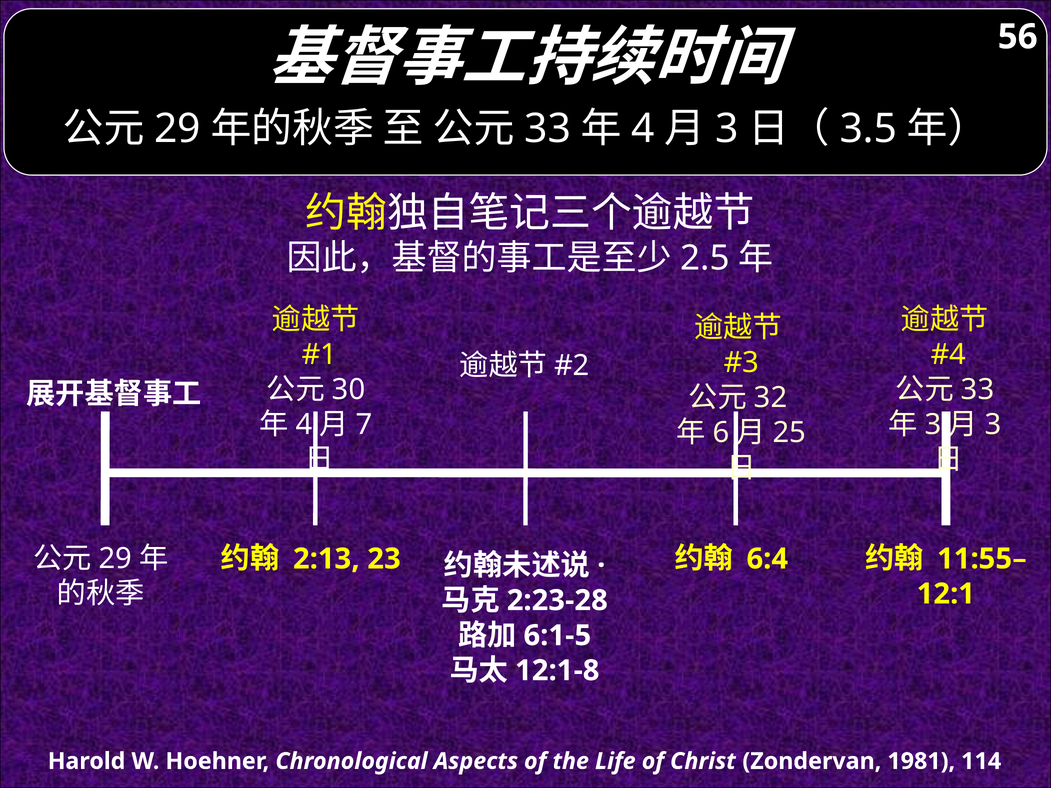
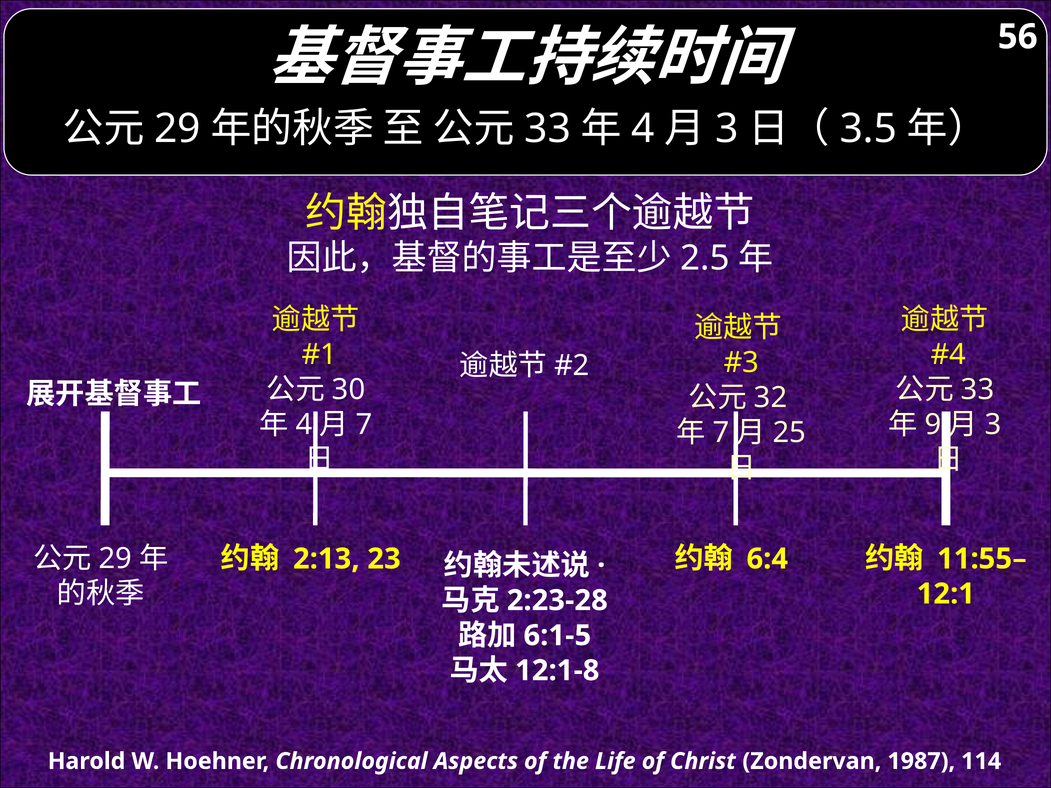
3 at (933, 425): 3 -> 9
6 at (721, 433): 6 -> 7
1981: 1981 -> 1987
